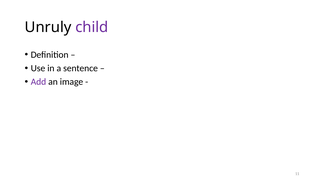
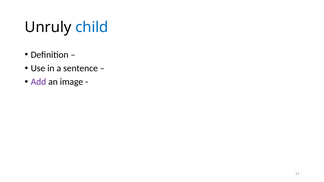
child colour: purple -> blue
